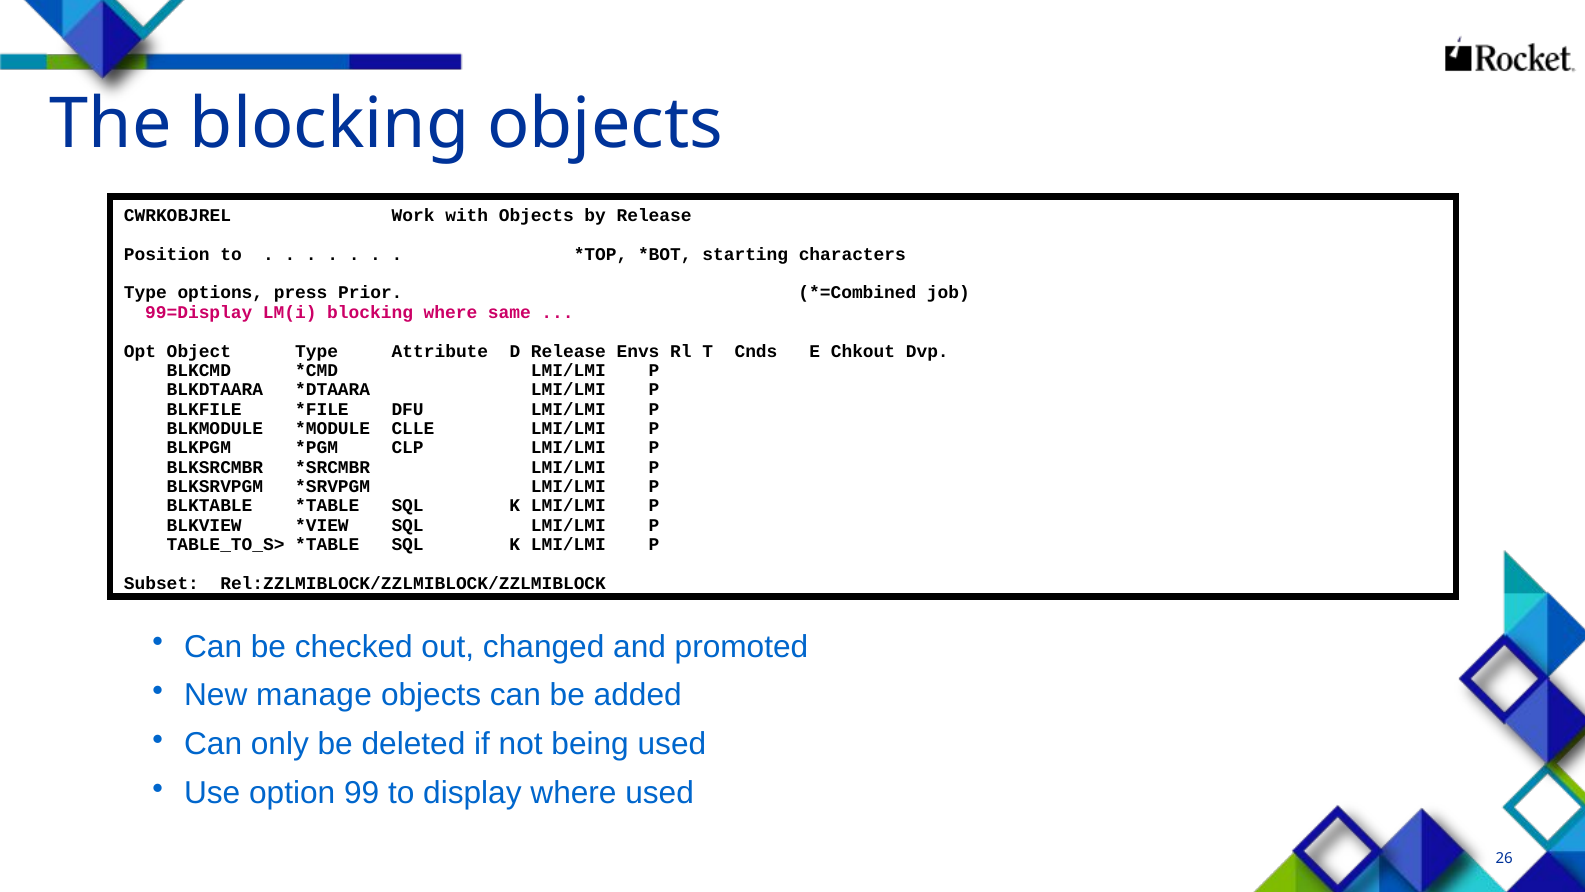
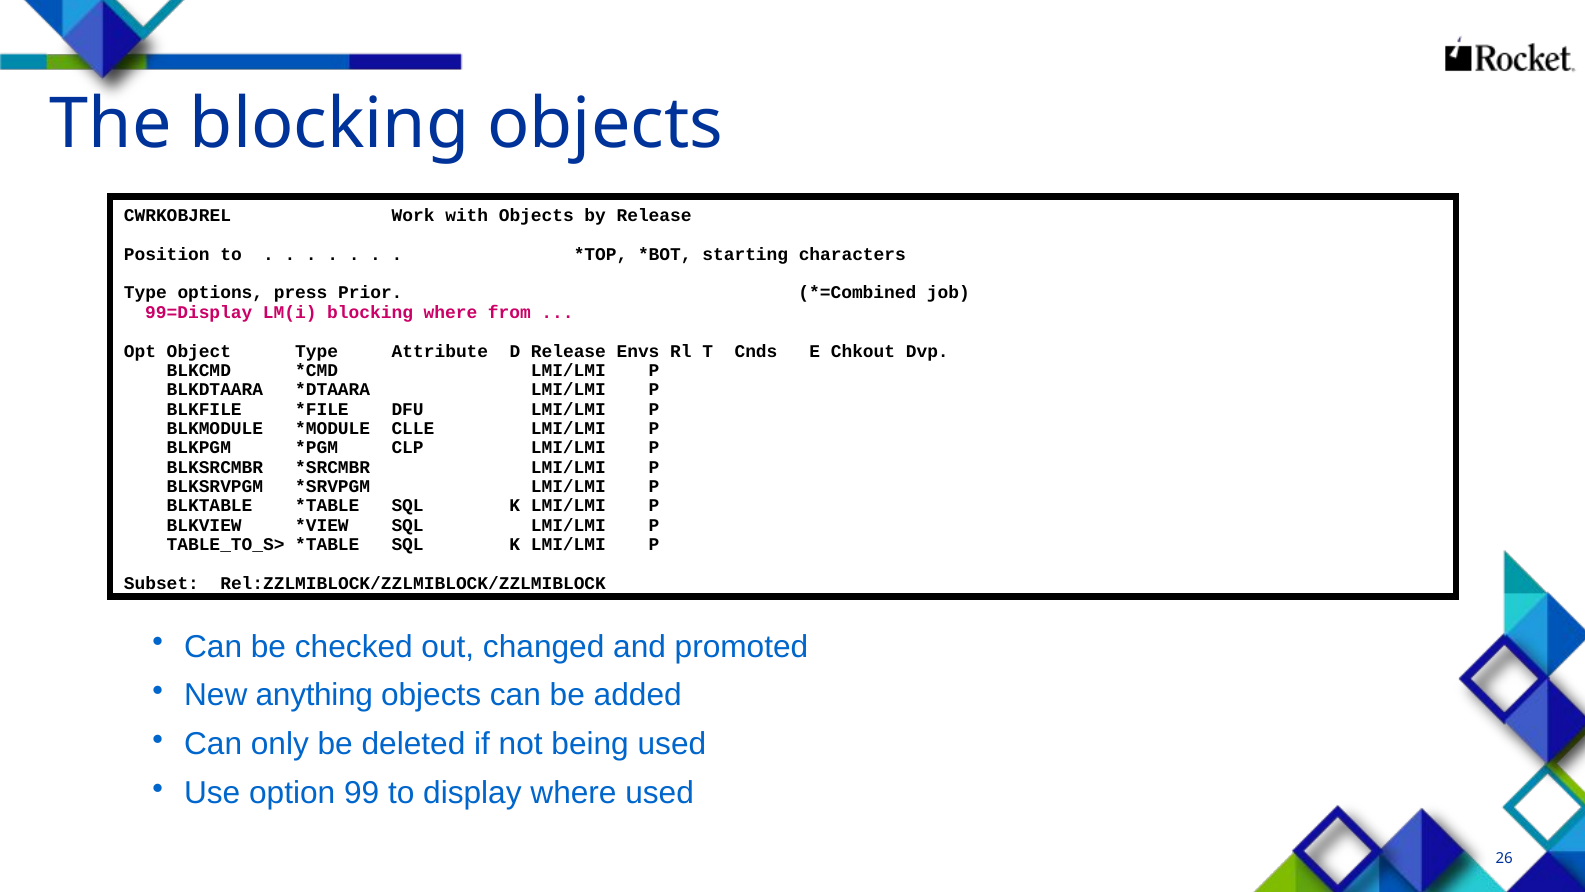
same: same -> from
manage: manage -> anything
